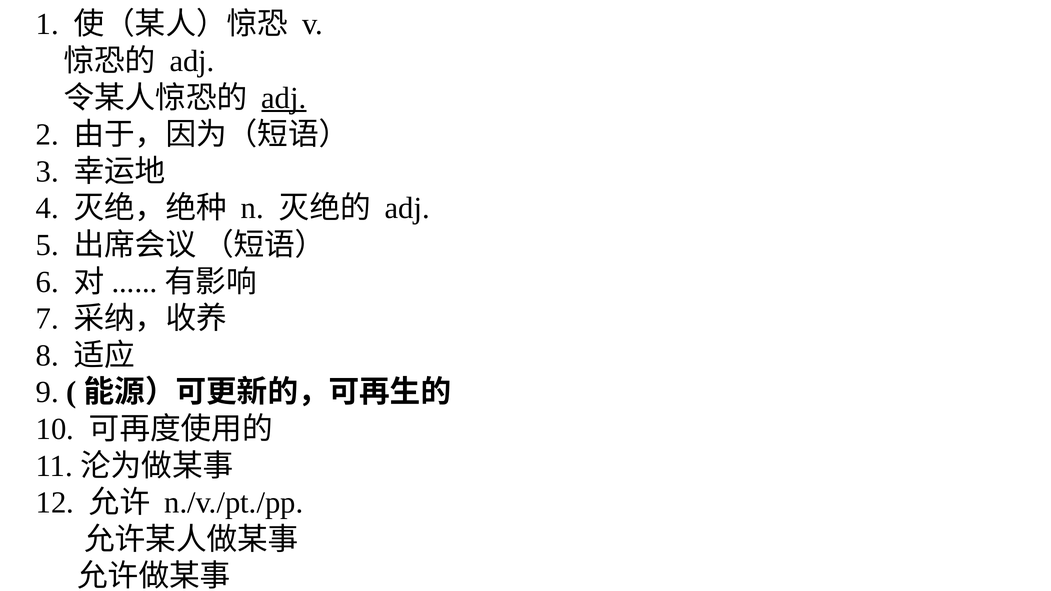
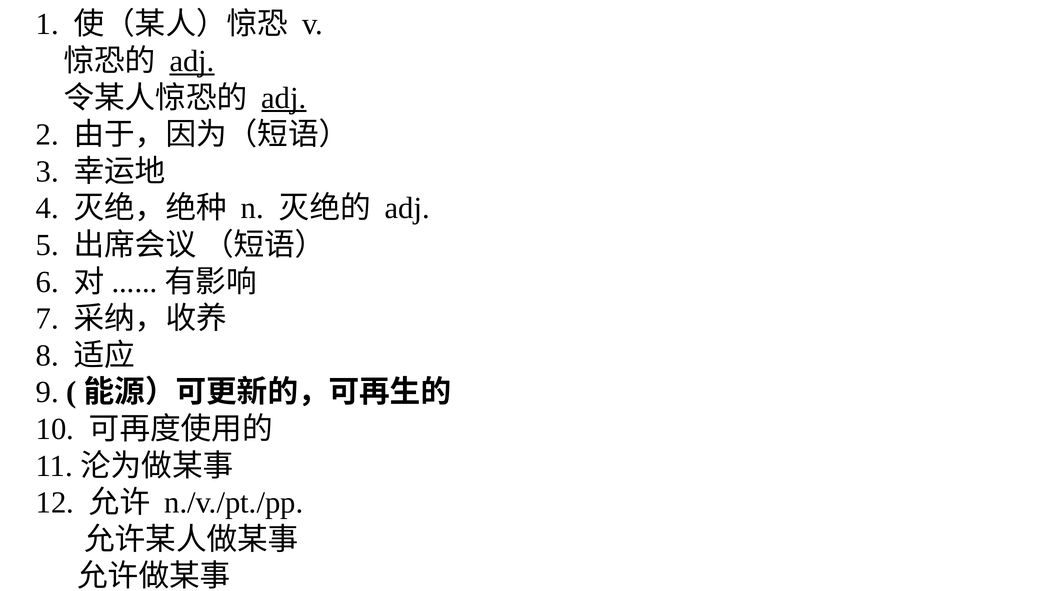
adj at (192, 61) underline: none -> present
